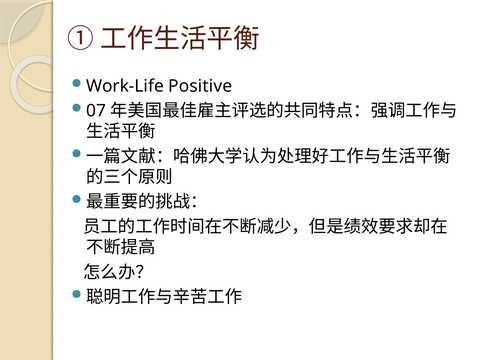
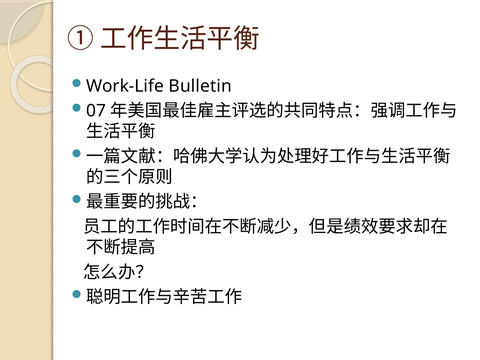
Positive: Positive -> Bulletin
